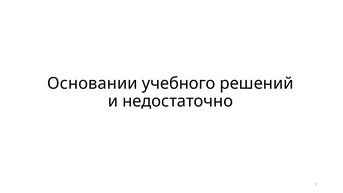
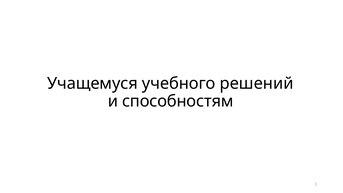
Основании: Основании -> Учащемуся
недостаточно: недостаточно -> способностям
